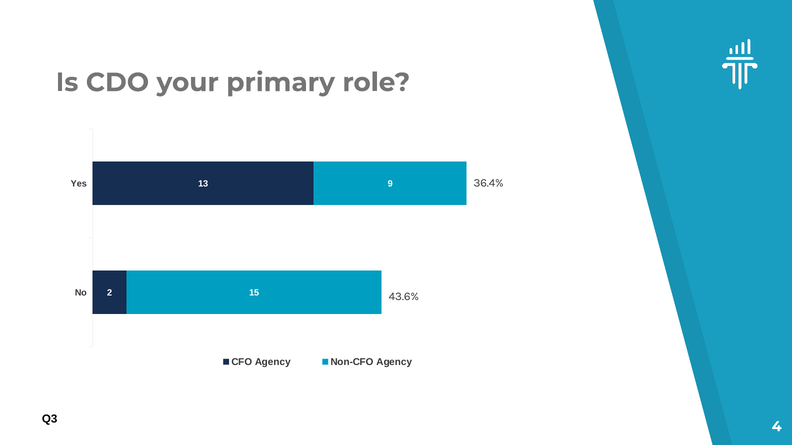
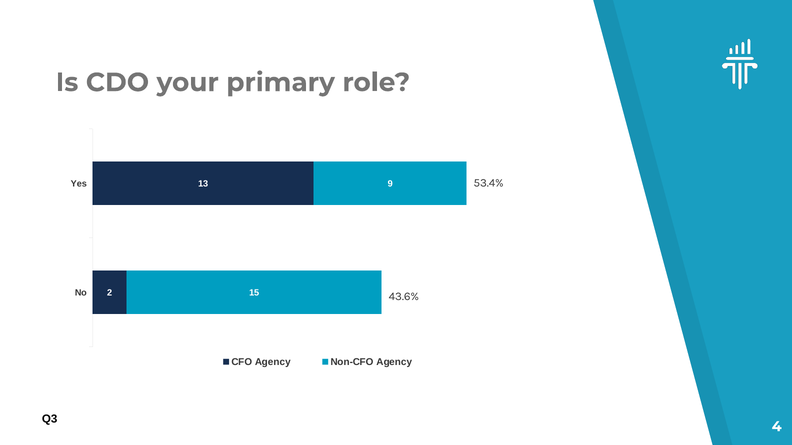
36.4%: 36.4% -> 53.4%
